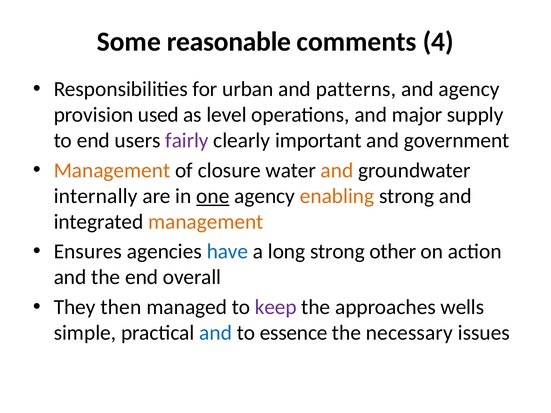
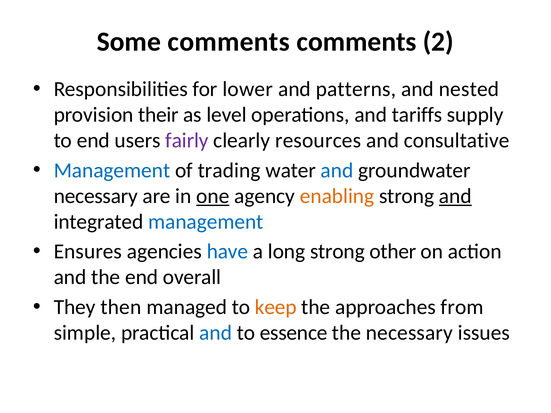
Some reasonable: reasonable -> comments
4: 4 -> 2
urban: urban -> lower
and agency: agency -> nested
used: used -> their
major: major -> tariffs
important: important -> resources
government: government -> consultative
Management at (112, 170) colour: orange -> blue
closure: closure -> trading
and at (337, 170) colour: orange -> blue
internally at (96, 196): internally -> necessary
and at (455, 196) underline: none -> present
management at (206, 222) colour: orange -> blue
keep colour: purple -> orange
wells: wells -> from
